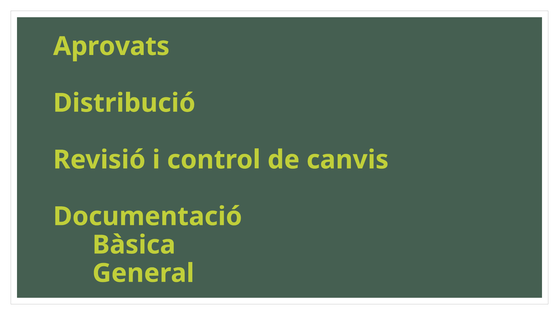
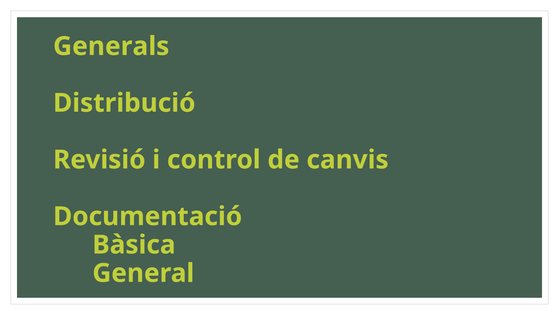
Aprovats: Aprovats -> Generals
